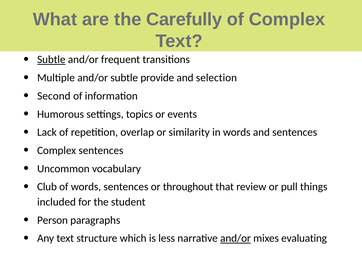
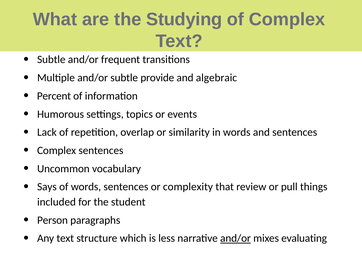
Carefully: Carefully -> Studying
Subtle at (51, 59) underline: present -> none
selection: selection -> algebraic
Second: Second -> Percent
Club: Club -> Says
throughout: throughout -> complexity
